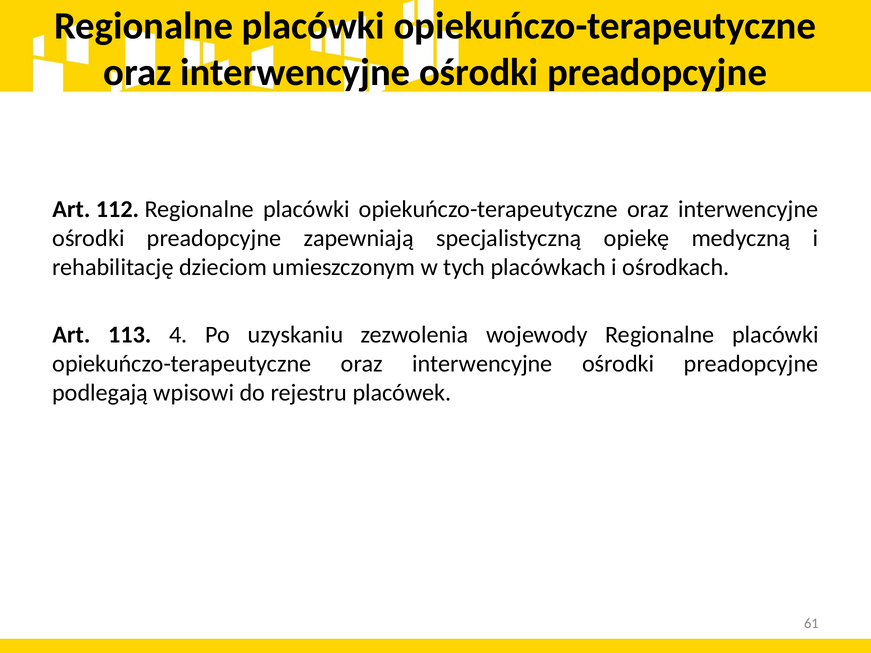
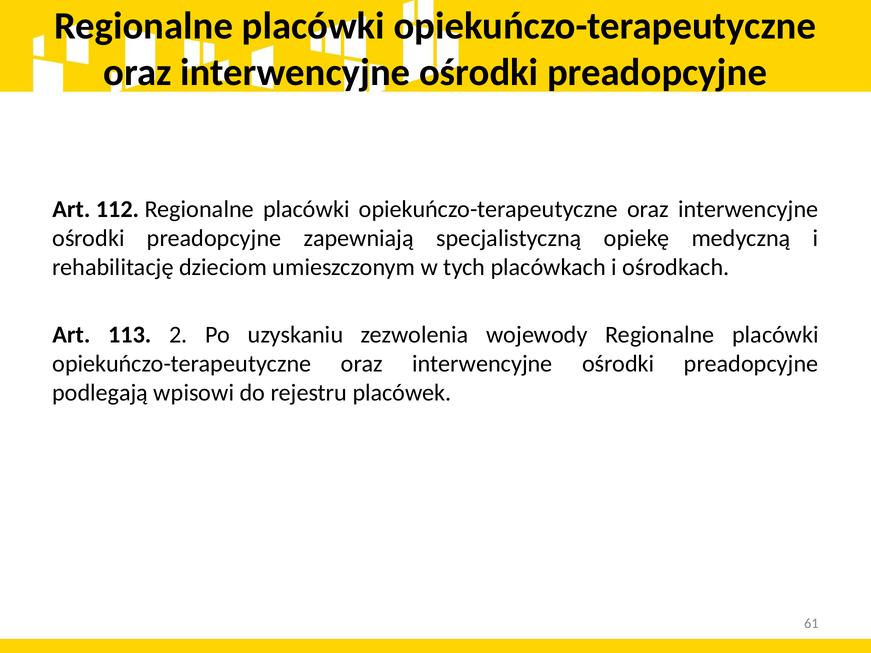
4: 4 -> 2
